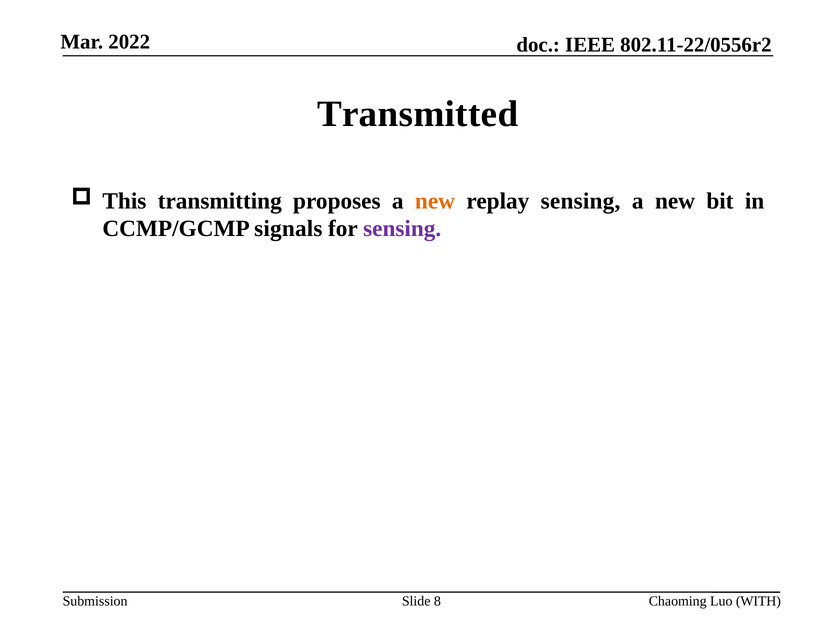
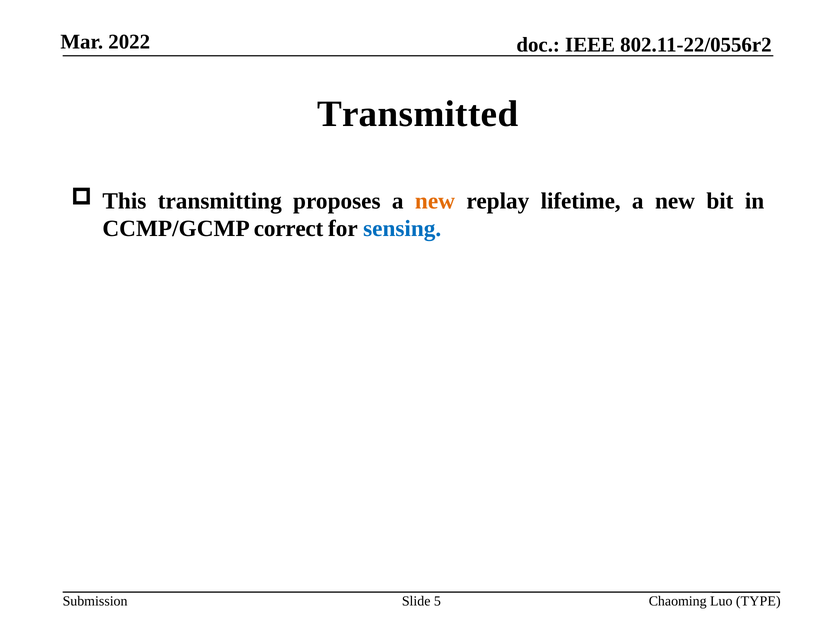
replay sensing: sensing -> lifetime
signals: signals -> correct
sensing at (402, 229) colour: purple -> blue
8: 8 -> 5
WITH: WITH -> TYPE
